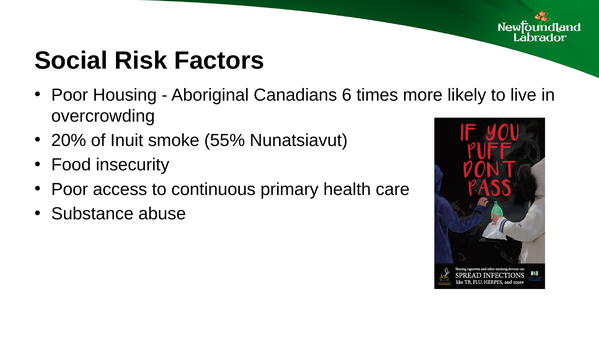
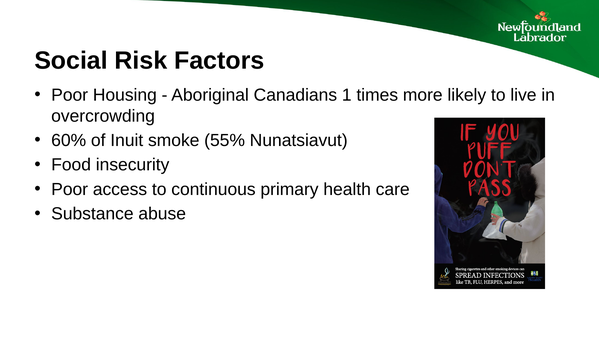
6: 6 -> 1
20%: 20% -> 60%
